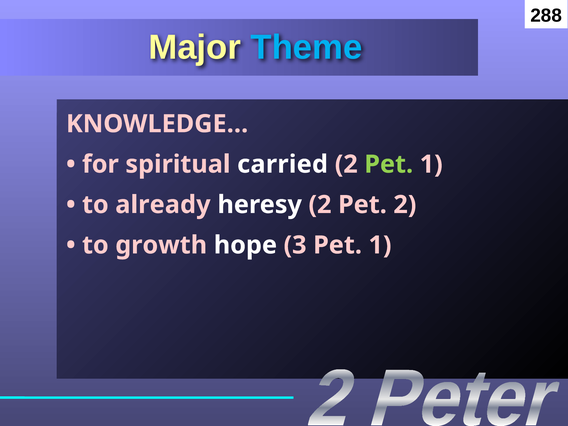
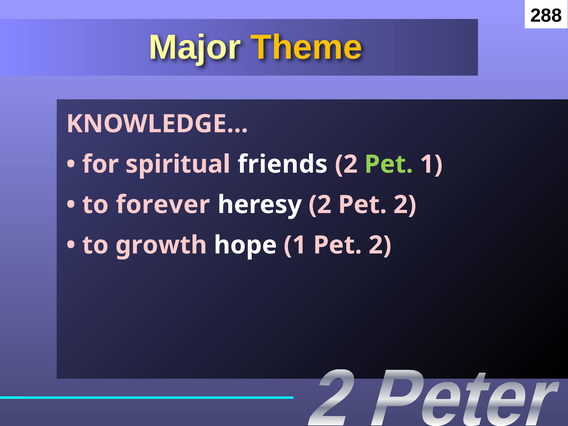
Theme colour: light blue -> yellow
carried: carried -> friends
already: already -> forever
hope 3: 3 -> 1
1 at (380, 245): 1 -> 2
